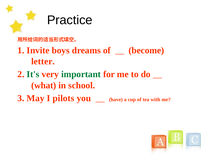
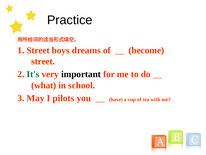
1 Invite: Invite -> Street
letter at (43, 61): letter -> street
important colour: green -> black
